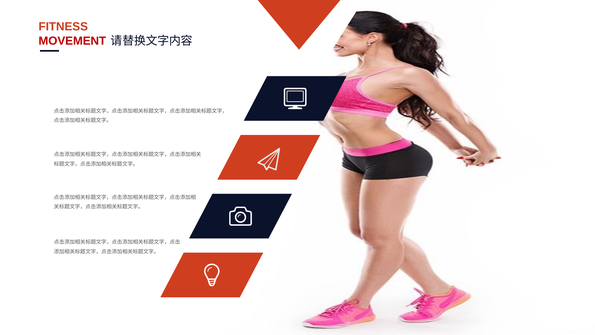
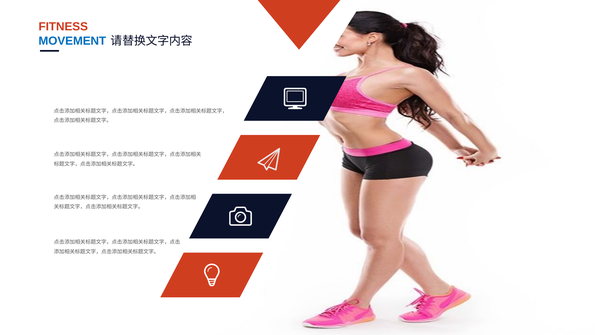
MOVEMENT colour: red -> blue
